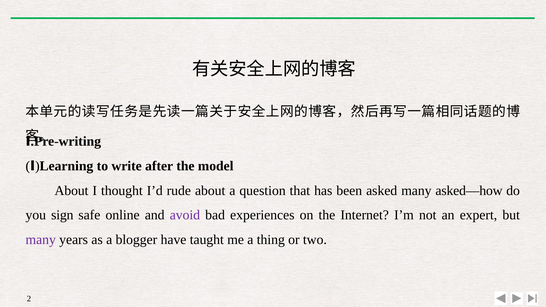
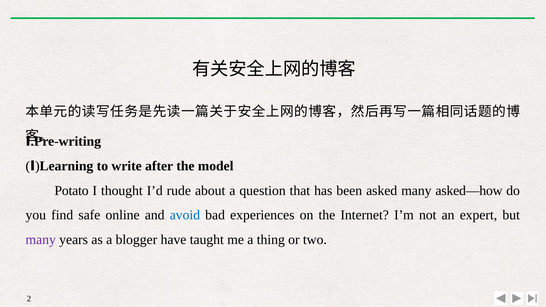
About at (71, 191): About -> Potato
sign: sign -> find
avoid colour: purple -> blue
